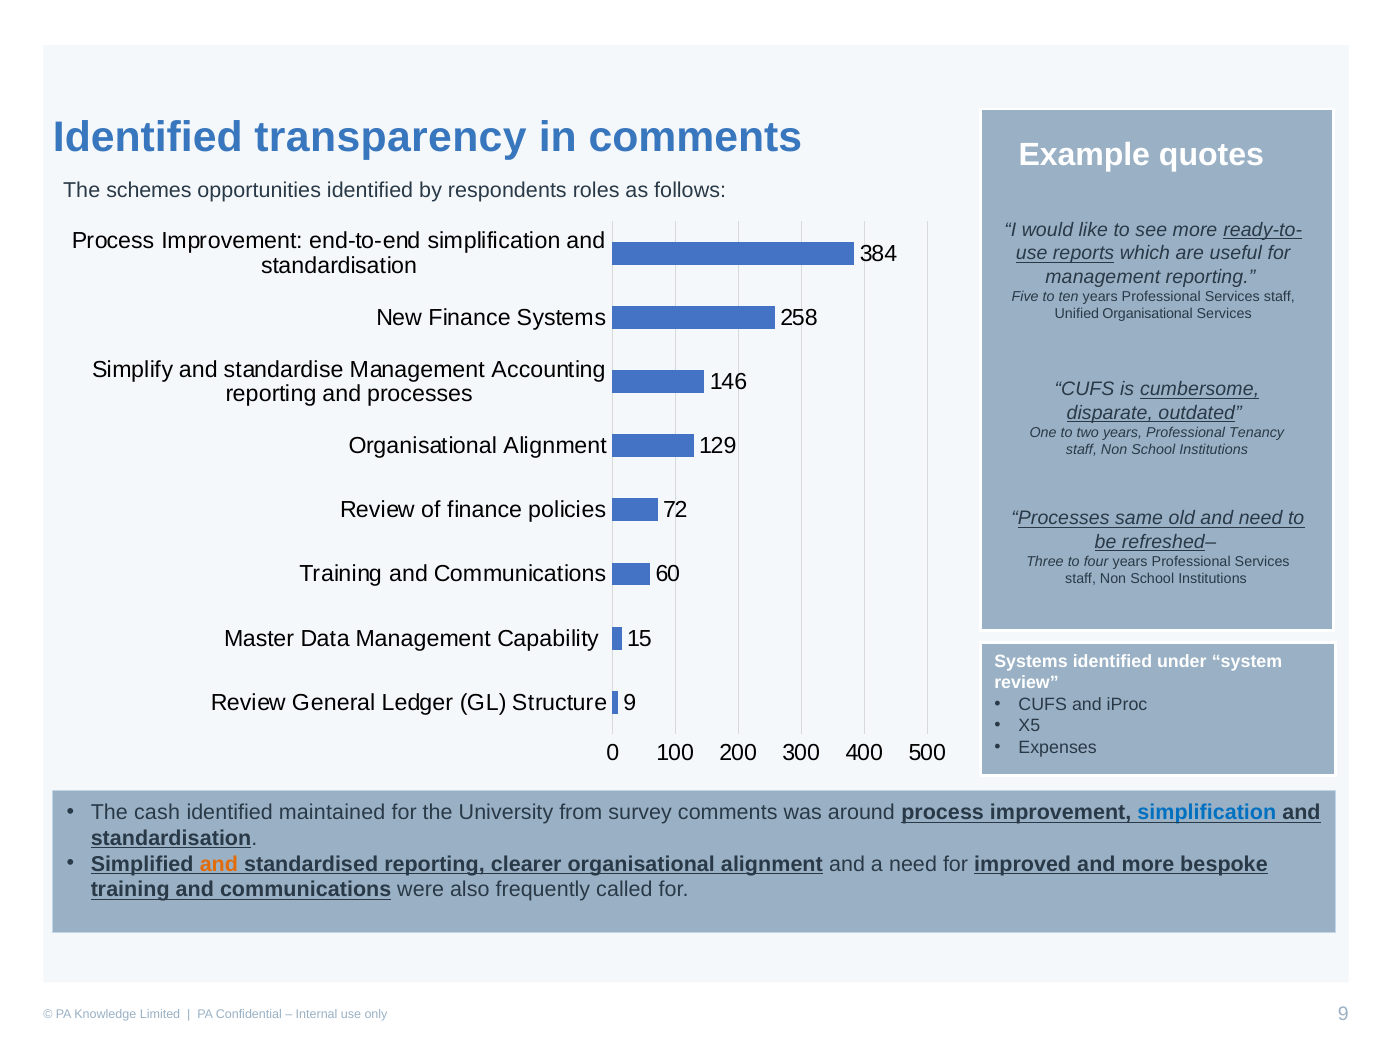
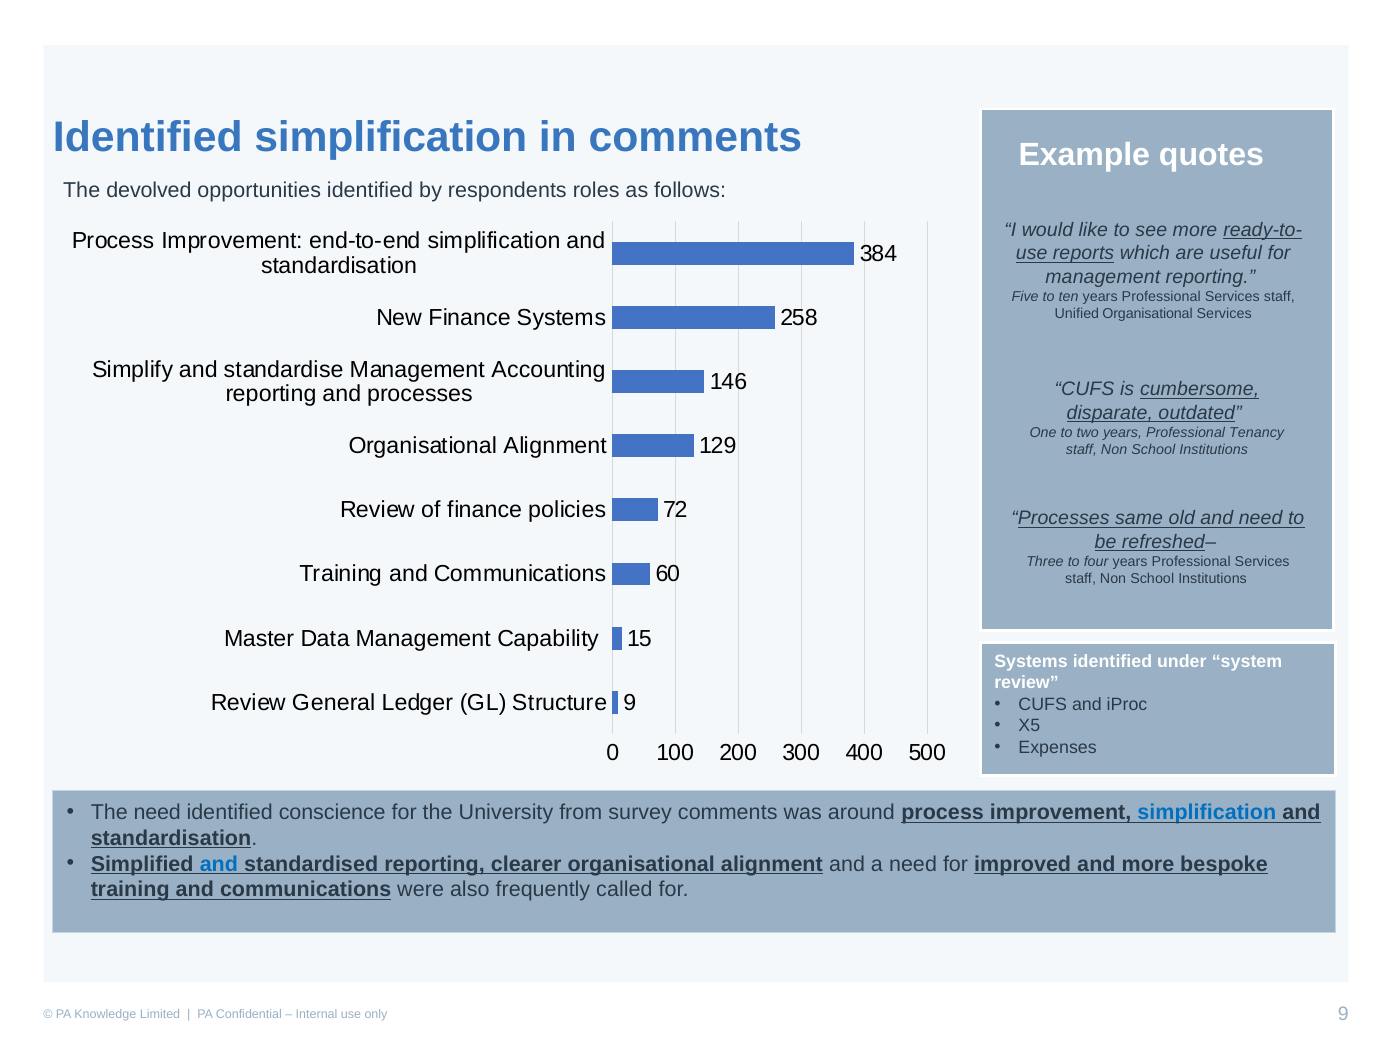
Identified transparency: transparency -> simplification
schemes: schemes -> devolved
The cash: cash -> need
maintained: maintained -> conscience
and at (219, 864) colour: orange -> blue
